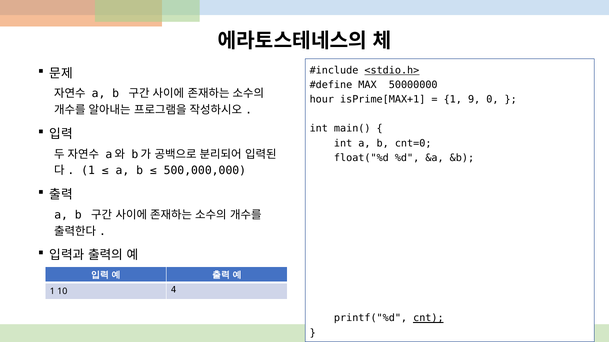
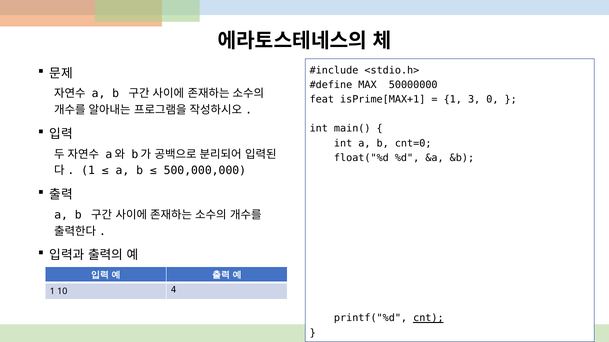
<stdio.h> underline: present -> none
hour: hour -> feat
9: 9 -> 3
